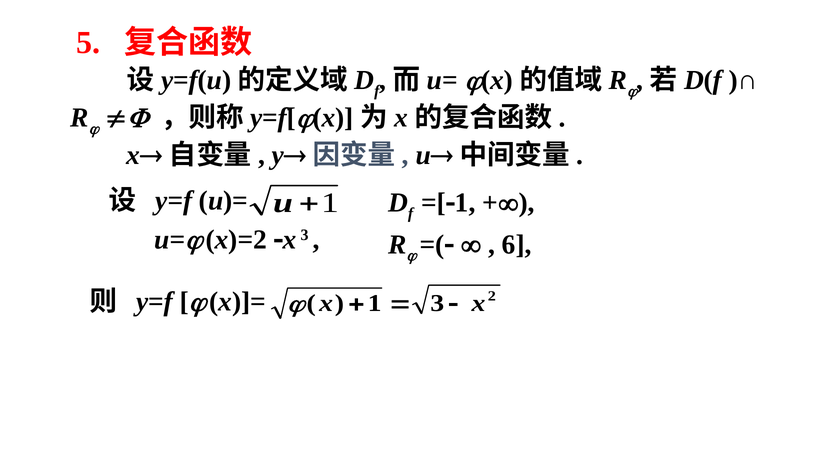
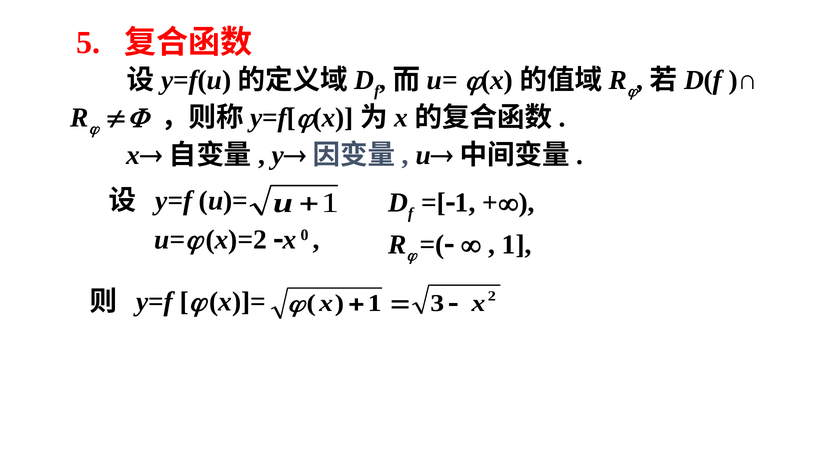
3 at (305, 235): 3 -> 0
6 at (517, 244): 6 -> 1
